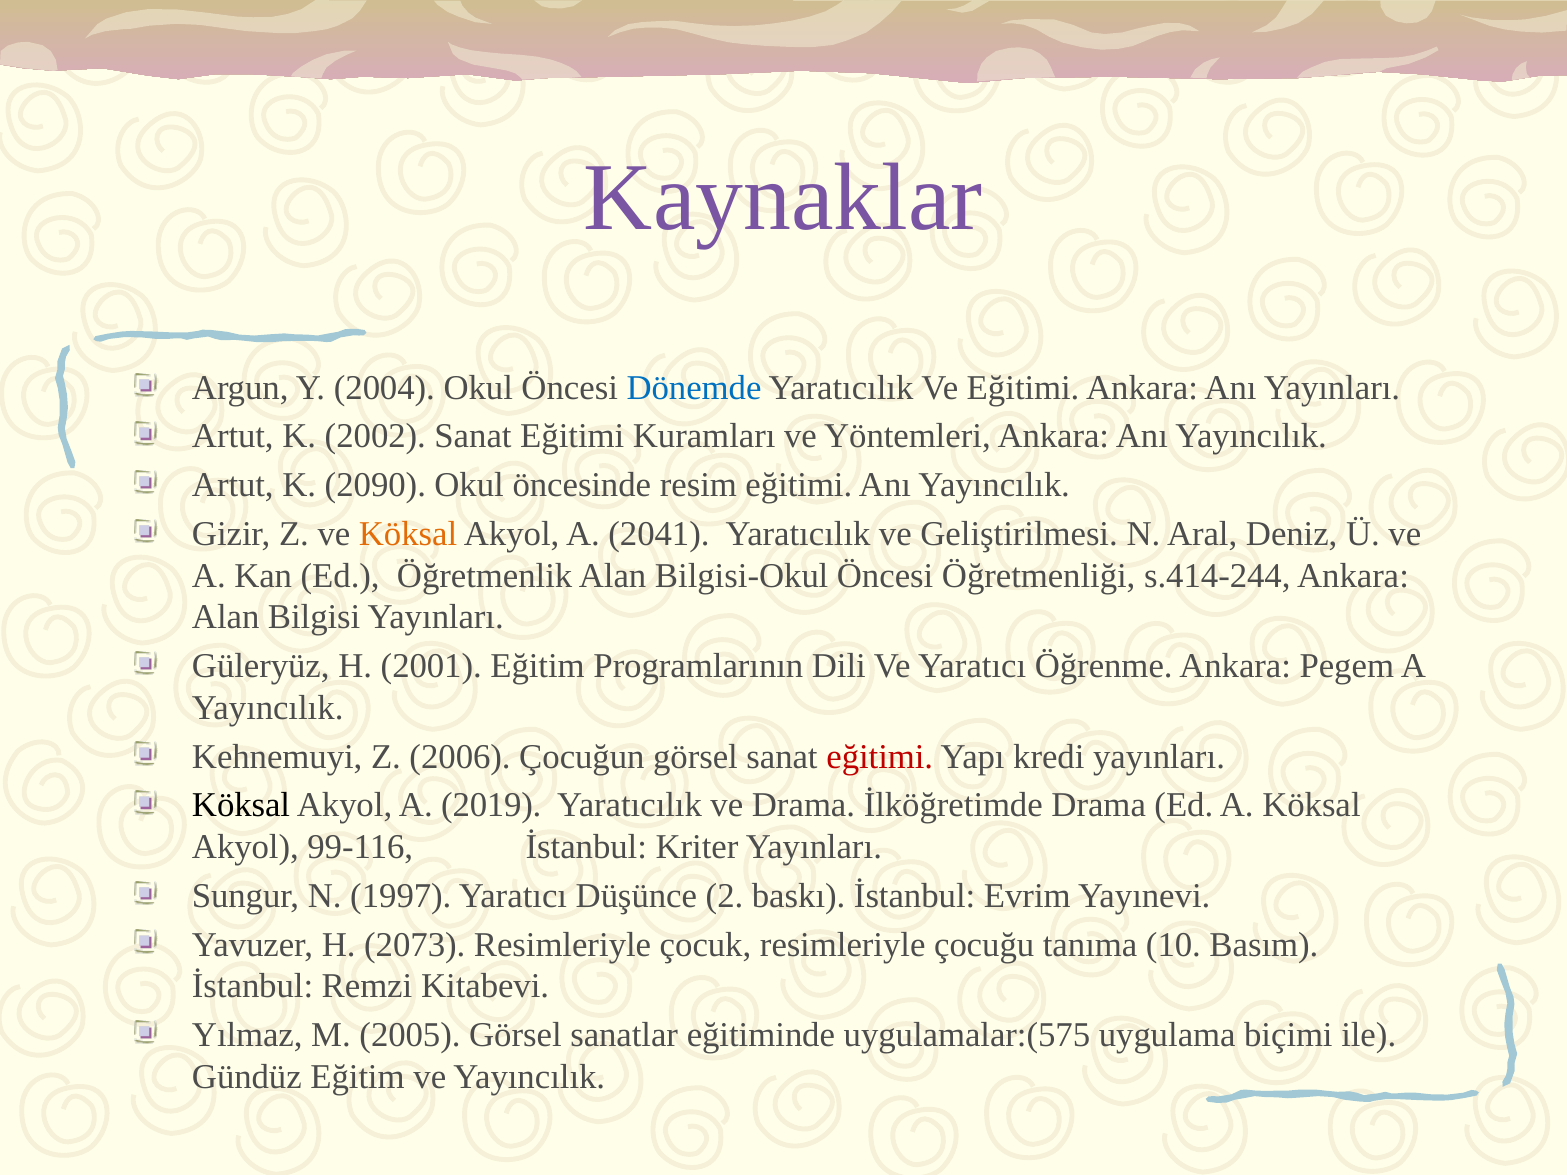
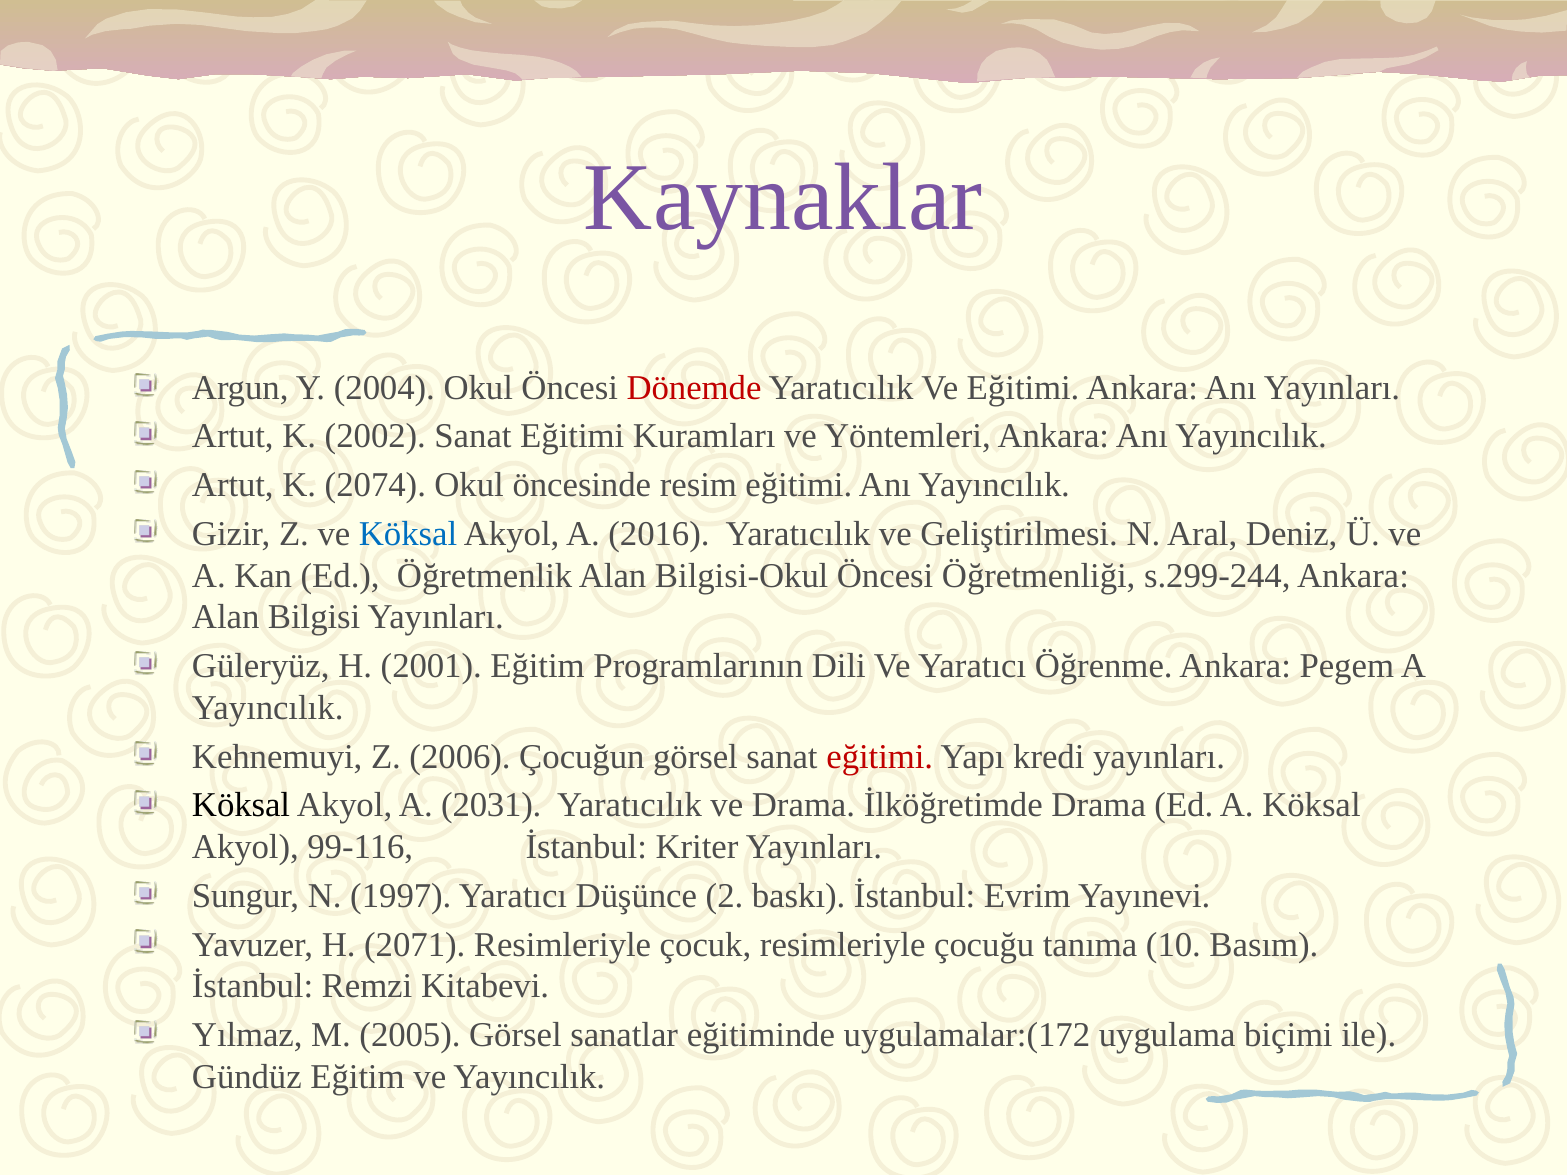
Dönemde colour: blue -> red
2090: 2090 -> 2074
Köksal at (408, 534) colour: orange -> blue
2041: 2041 -> 2016
s.414-244: s.414-244 -> s.299-244
2019: 2019 -> 2031
2073: 2073 -> 2071
uygulamalar:(575: uygulamalar:(575 -> uygulamalar:(172
